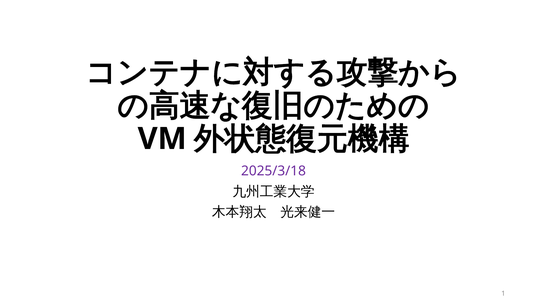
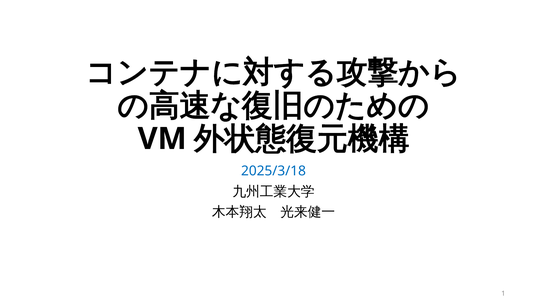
2025/3/18 colour: purple -> blue
